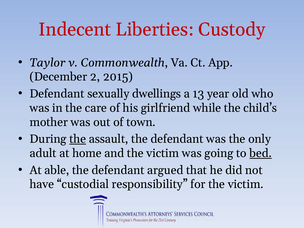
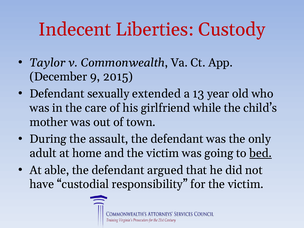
2: 2 -> 9
dwellings: dwellings -> extended
the at (78, 139) underline: present -> none
